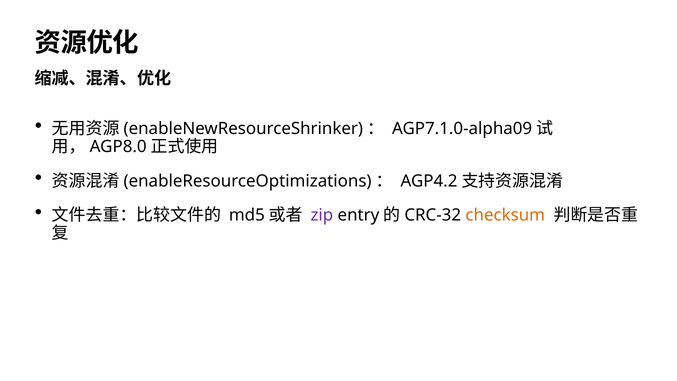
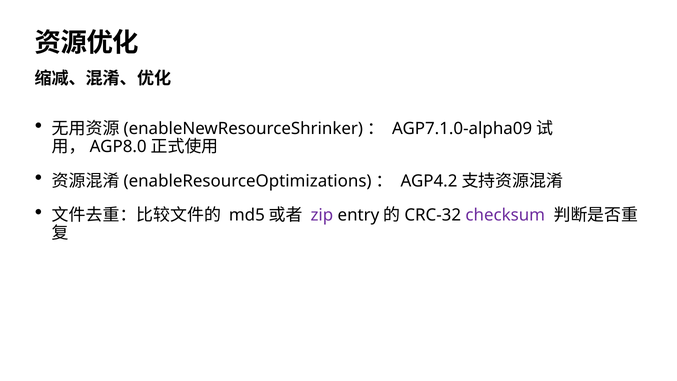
checksum colour: orange -> purple
